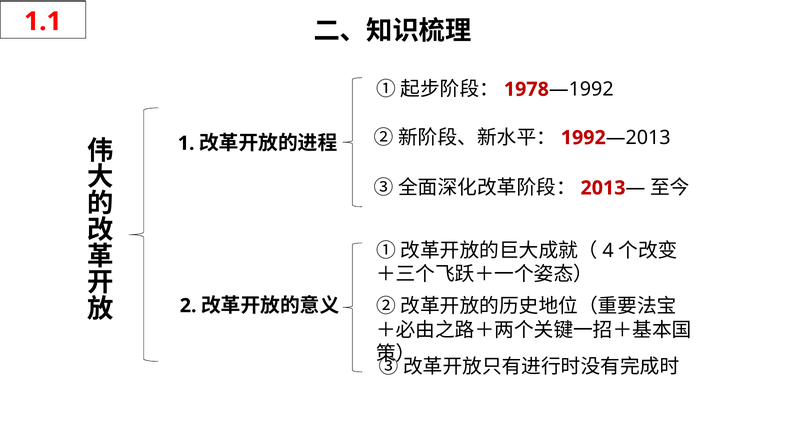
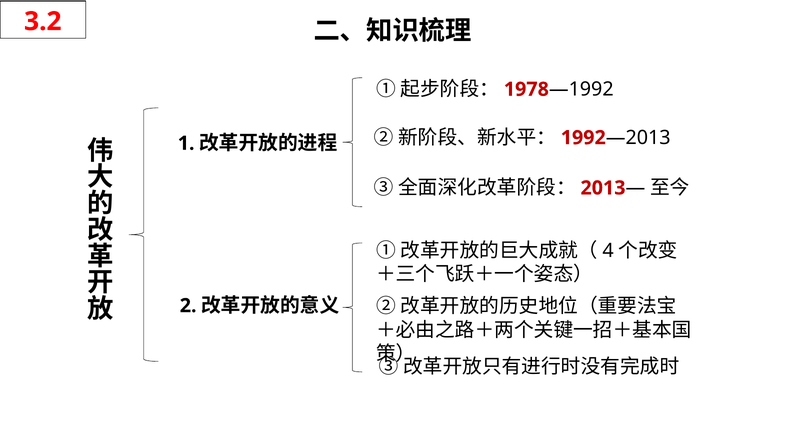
1.1: 1.1 -> 3.2
